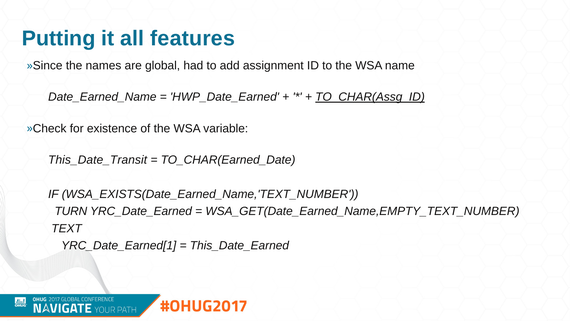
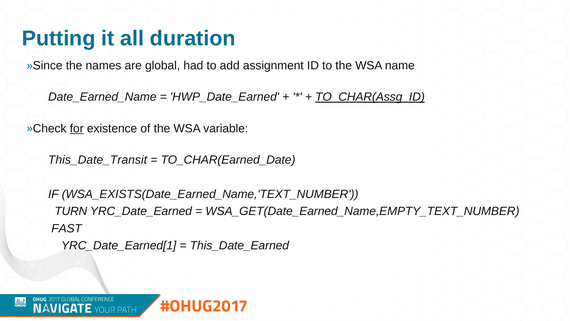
features: features -> duration
for underline: none -> present
TEXT: TEXT -> FAST
